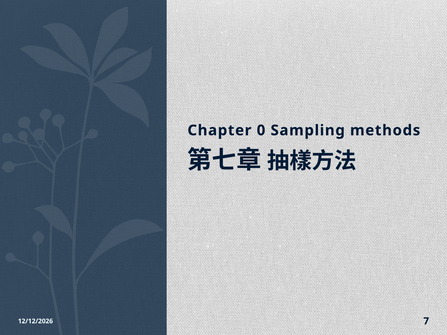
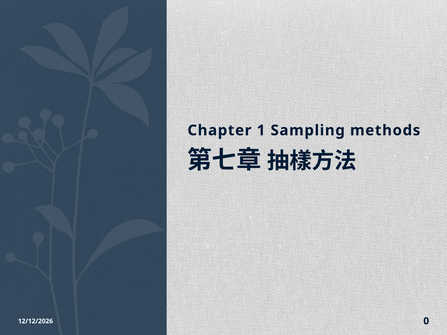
0: 0 -> 1
7: 7 -> 0
